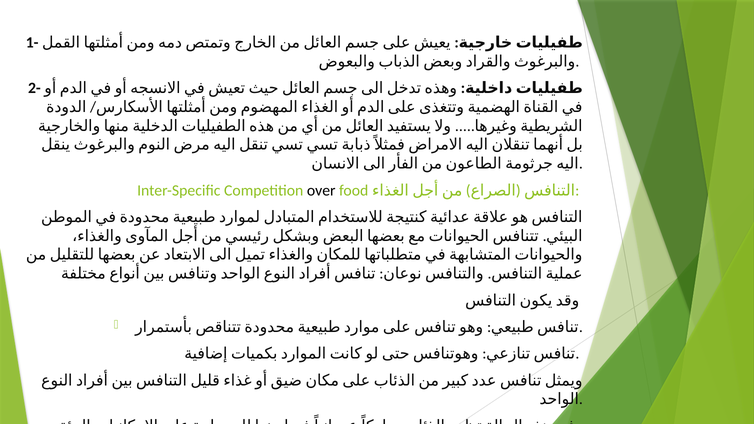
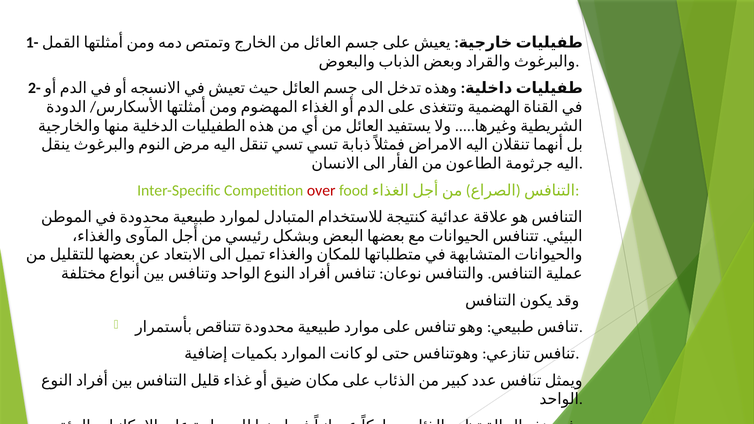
over colour: black -> red
